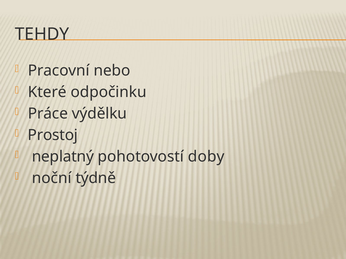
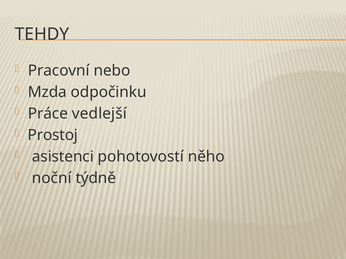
Které: Které -> Mzda
výdělku: výdělku -> vedlejší
neplatný: neplatný -> asistenci
doby: doby -> něho
